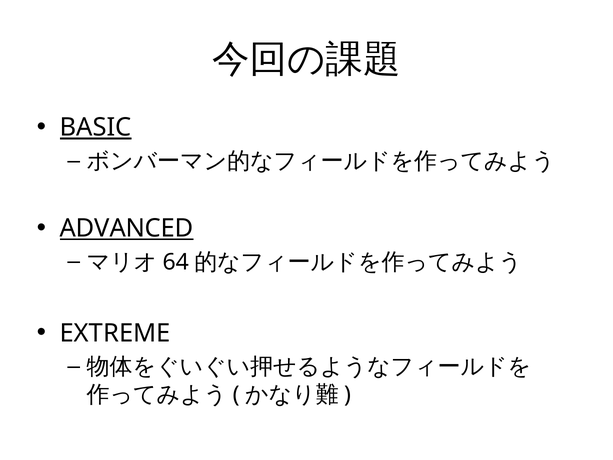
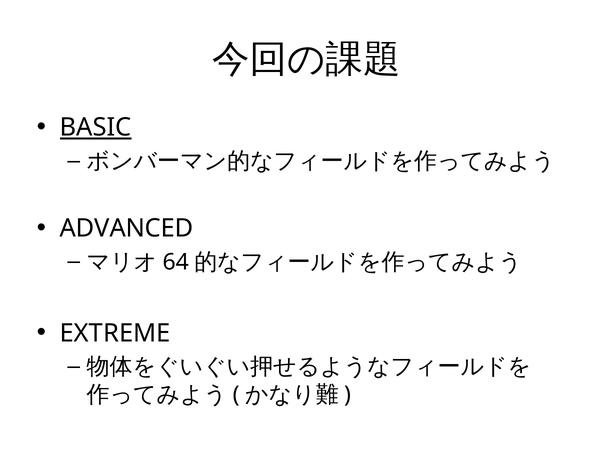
ADVANCED underline: present -> none
